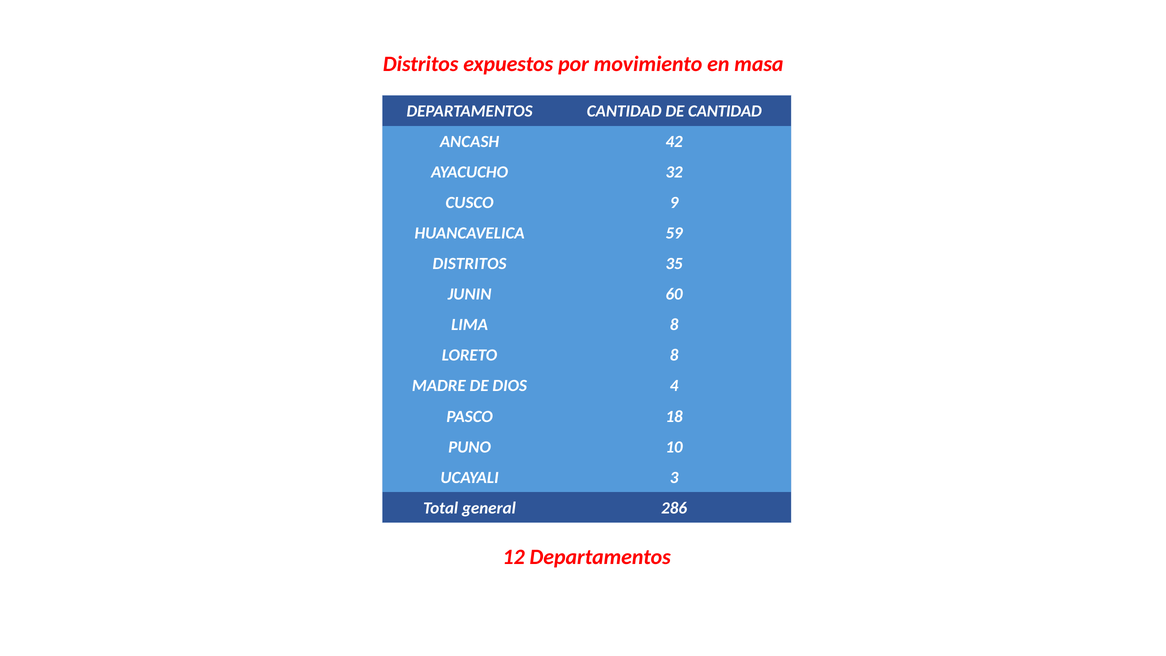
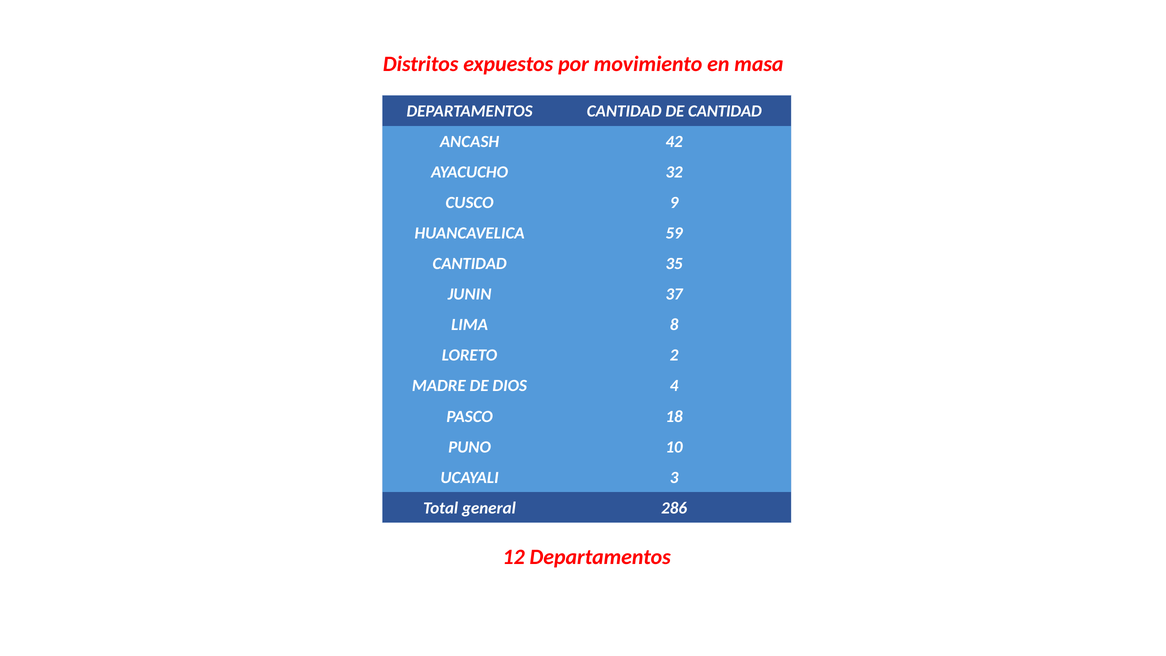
DISTRITOS at (470, 264): DISTRITOS -> CANTIDAD
60: 60 -> 37
LORETO 8: 8 -> 2
